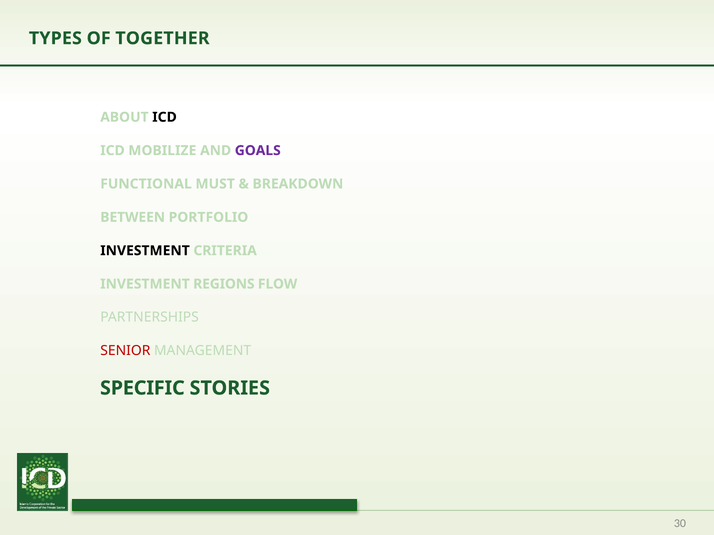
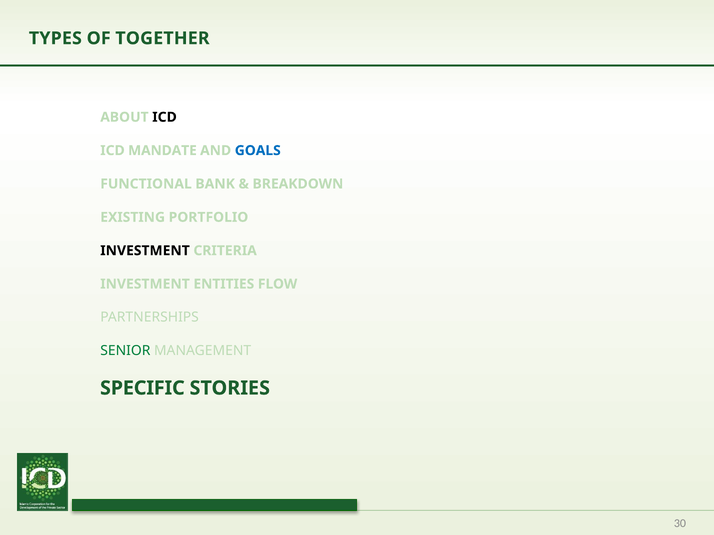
MOBILIZE: MOBILIZE -> MANDATE
GOALS colour: purple -> blue
MUST: MUST -> BANK
BETWEEN: BETWEEN -> EXISTING
REGIONS: REGIONS -> ENTITIES
SENIOR colour: red -> green
